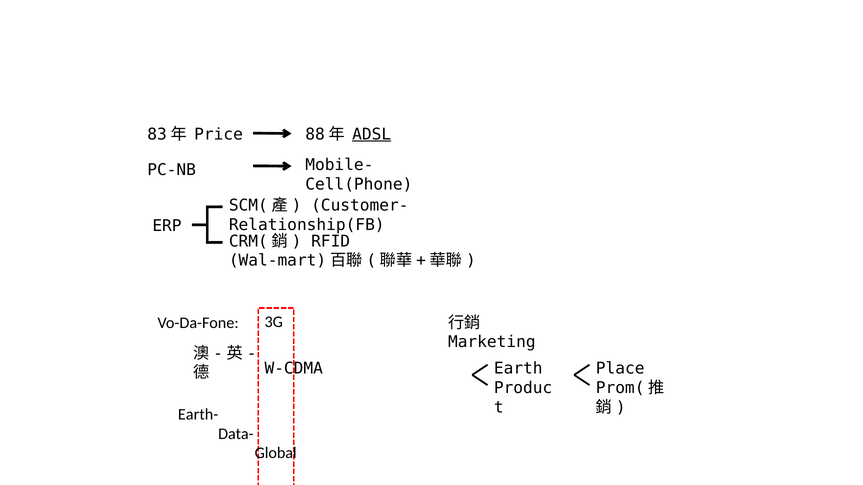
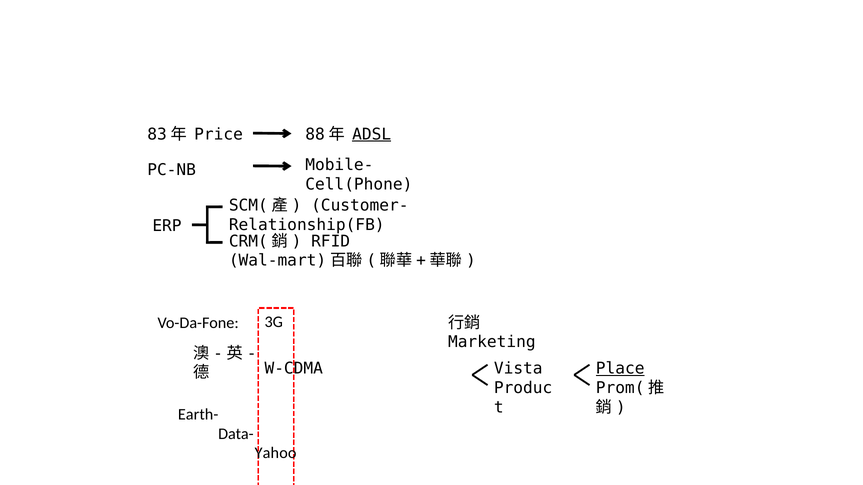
Earth: Earth -> Vista
Place underline: none -> present
Global: Global -> Yahoo
